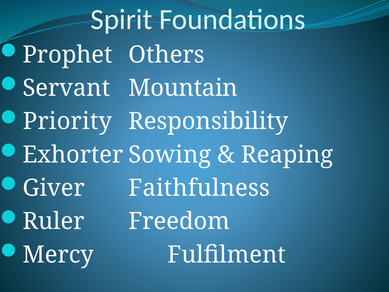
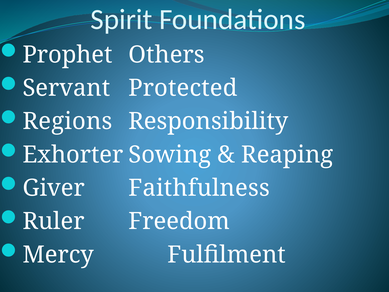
Mountain: Mountain -> Protected
Priority: Priority -> Regions
